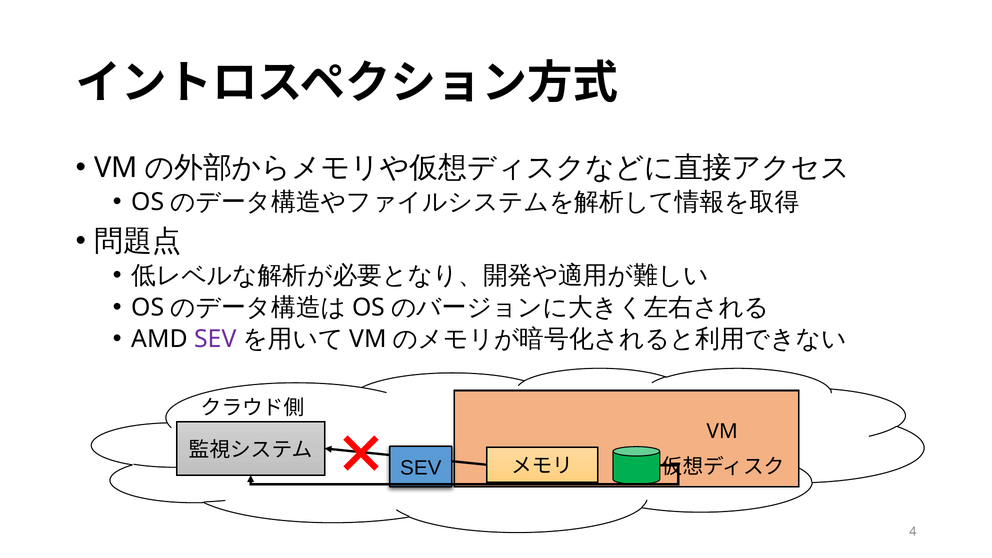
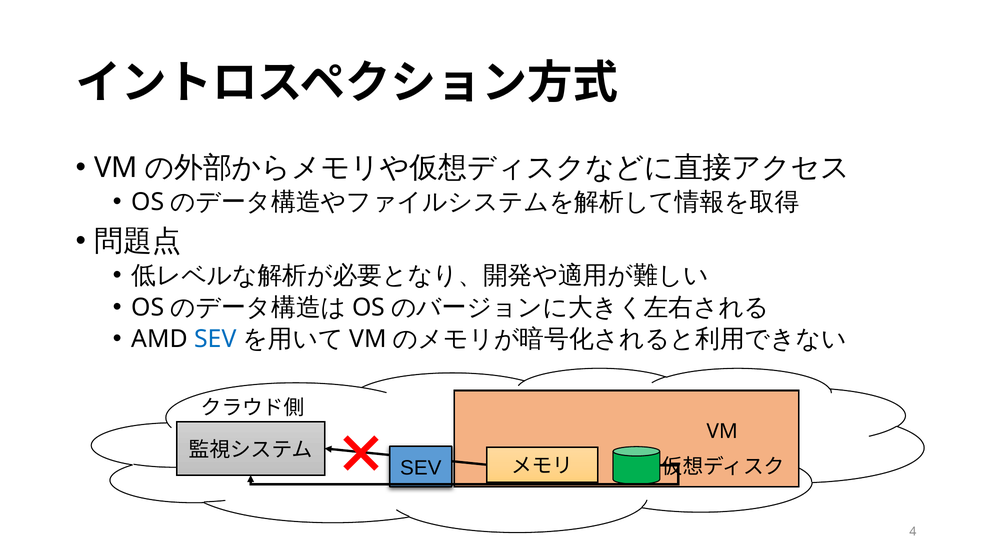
SEV at (215, 339) colour: purple -> blue
